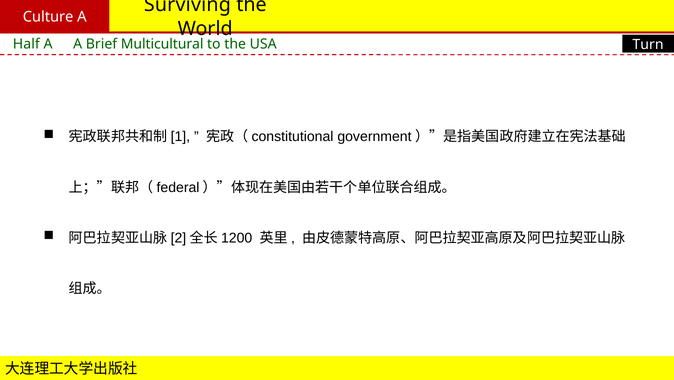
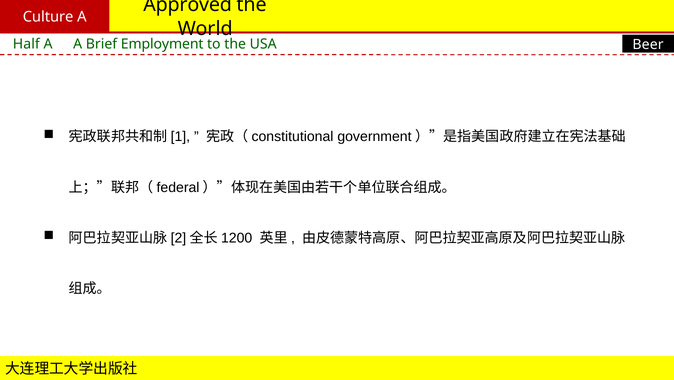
Surviving: Surviving -> Approved
Multicultural: Multicultural -> Employment
Turn: Turn -> Beer
